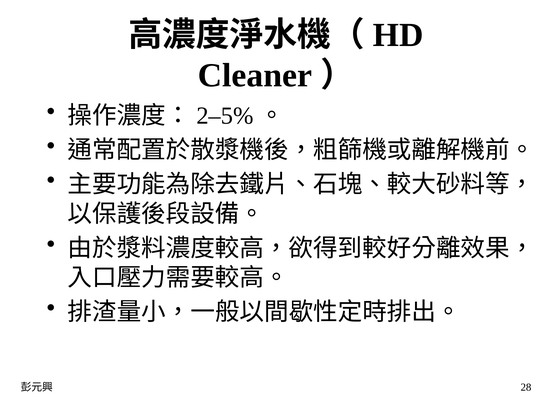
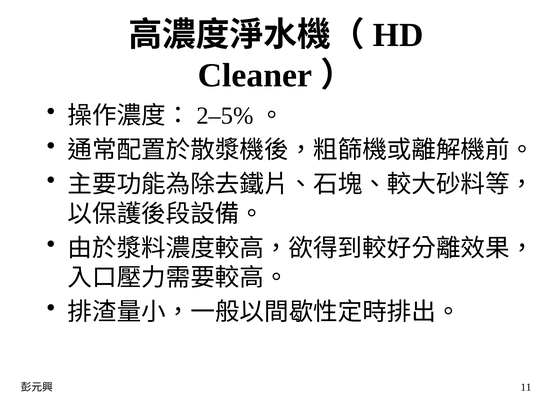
28: 28 -> 11
